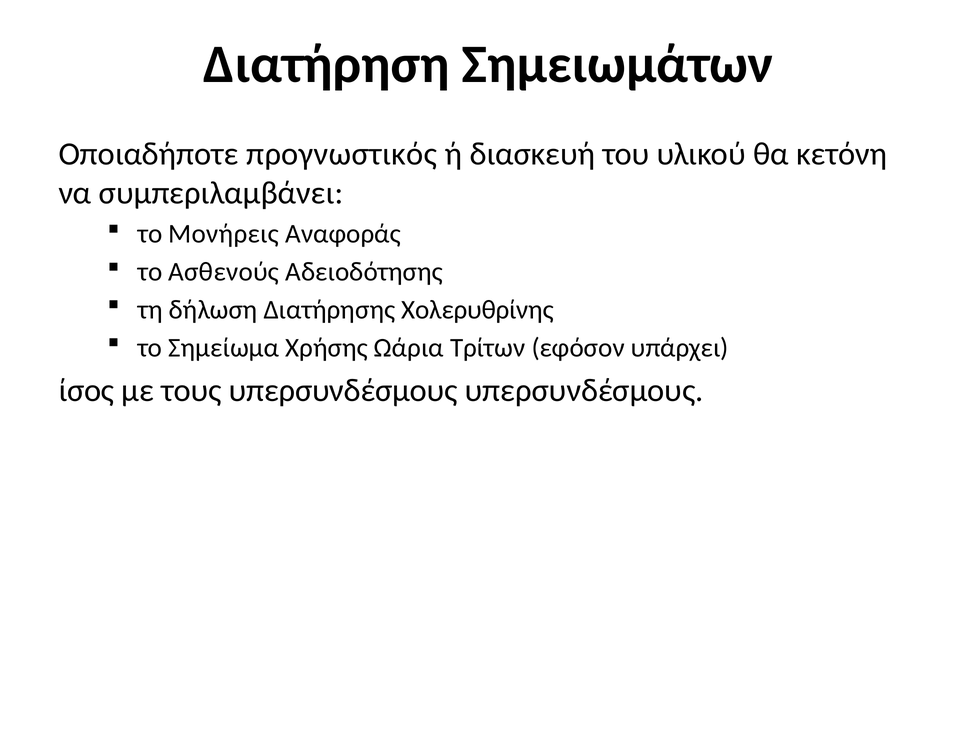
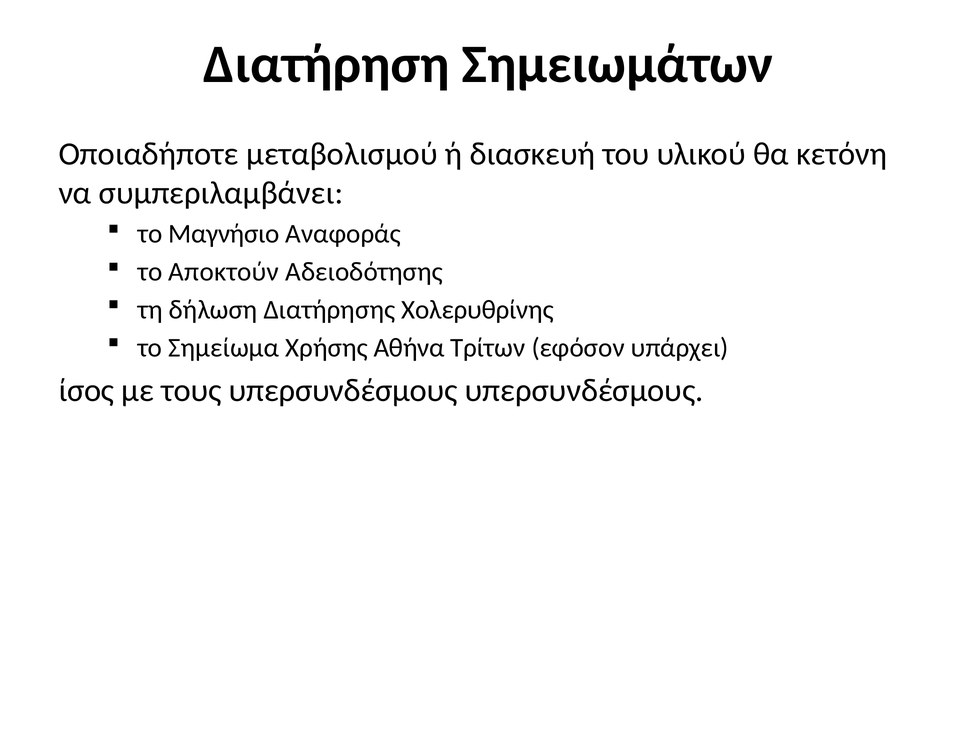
προγνωστικός: προγνωστικός -> μεταβολισμού
Μονήρεις: Μονήρεις -> Μαγνήσιο
Ασθενούς: Ασθενούς -> Αποκτούν
Ωάρια: Ωάρια -> Αθήνα
